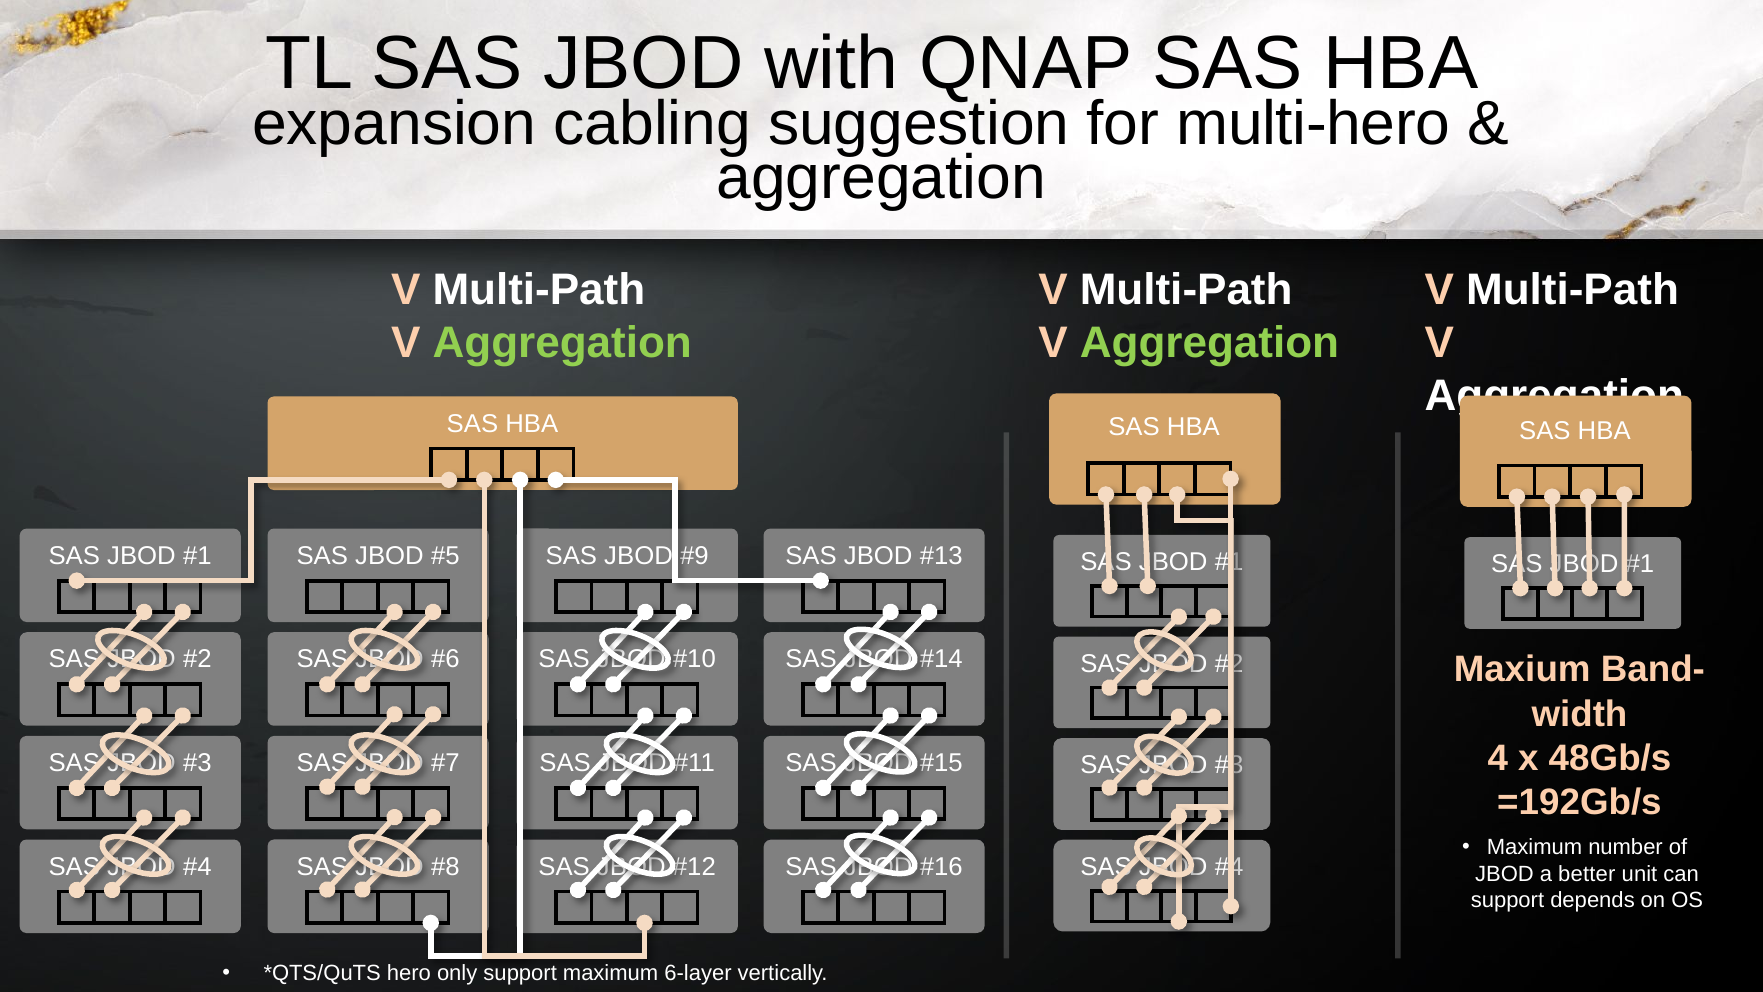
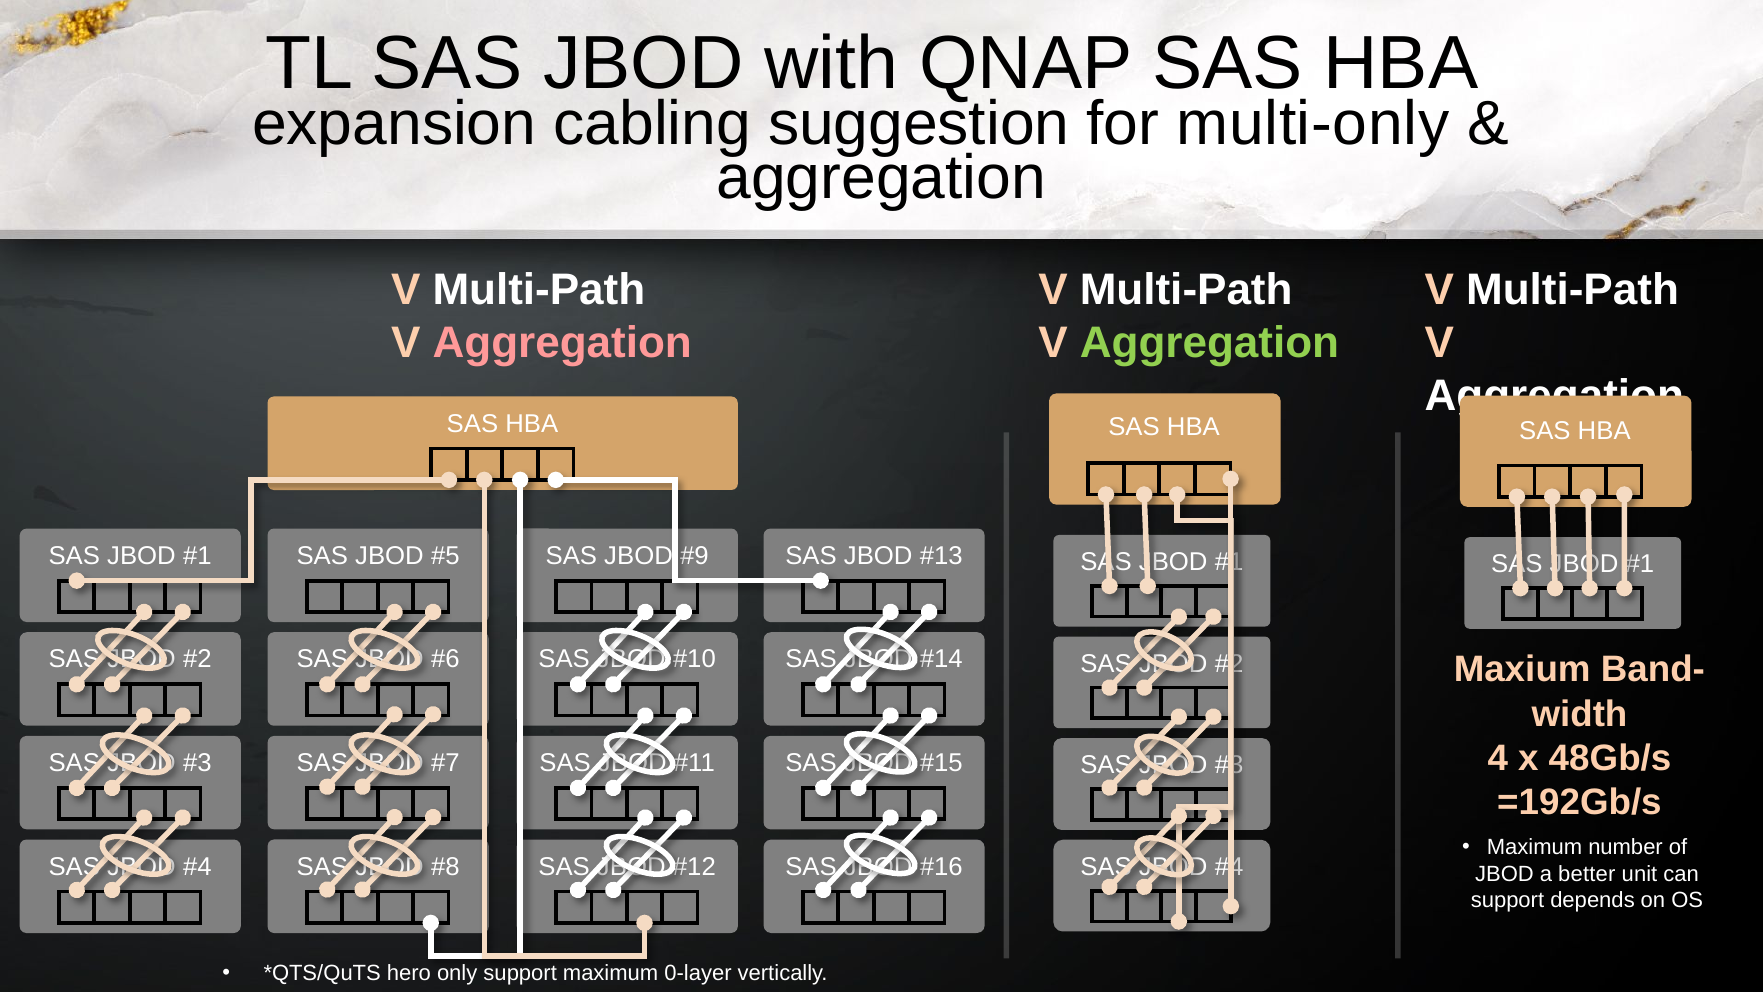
multi-hero: multi-hero -> multi-only
Aggregation at (562, 343) colour: light green -> pink
6-layer: 6-layer -> 0-layer
